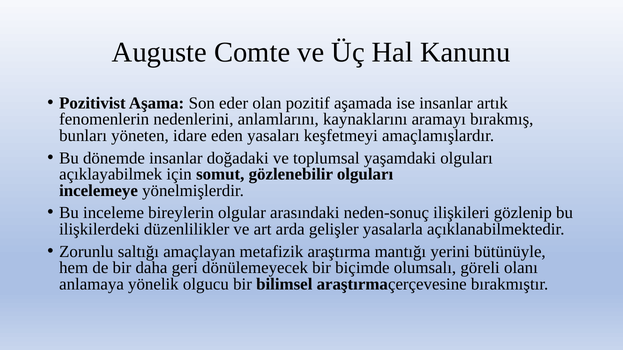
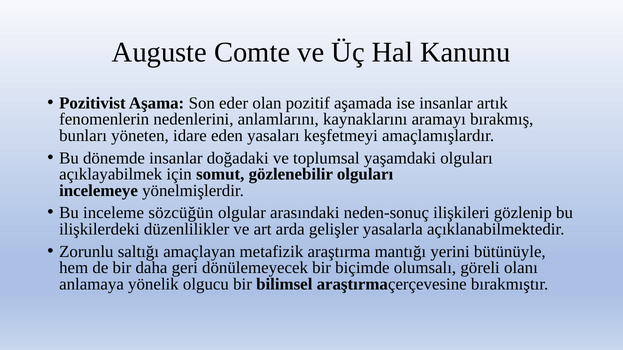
bireylerin: bireylerin -> sözcüğün
